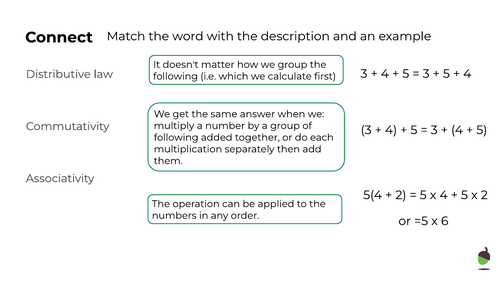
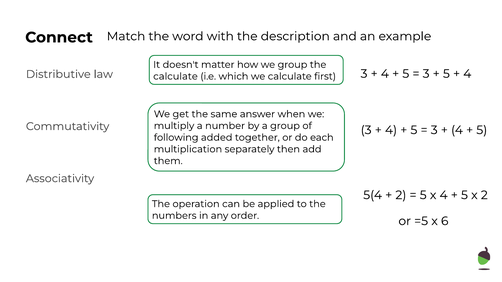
following at (176, 76): following -> calculate
